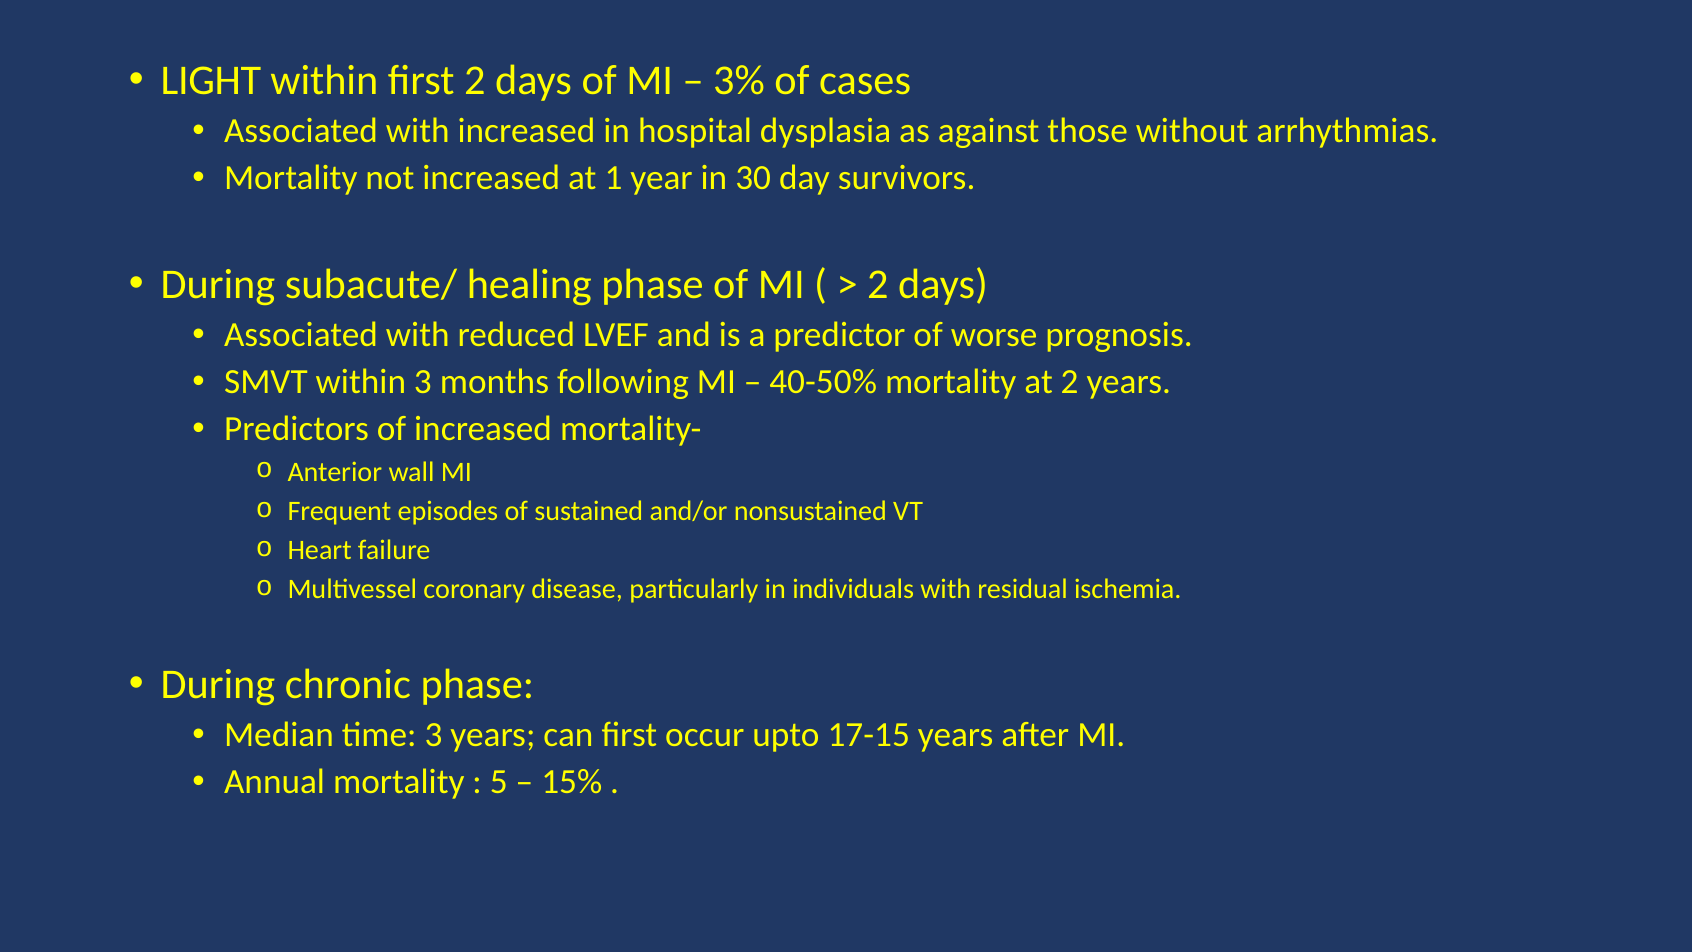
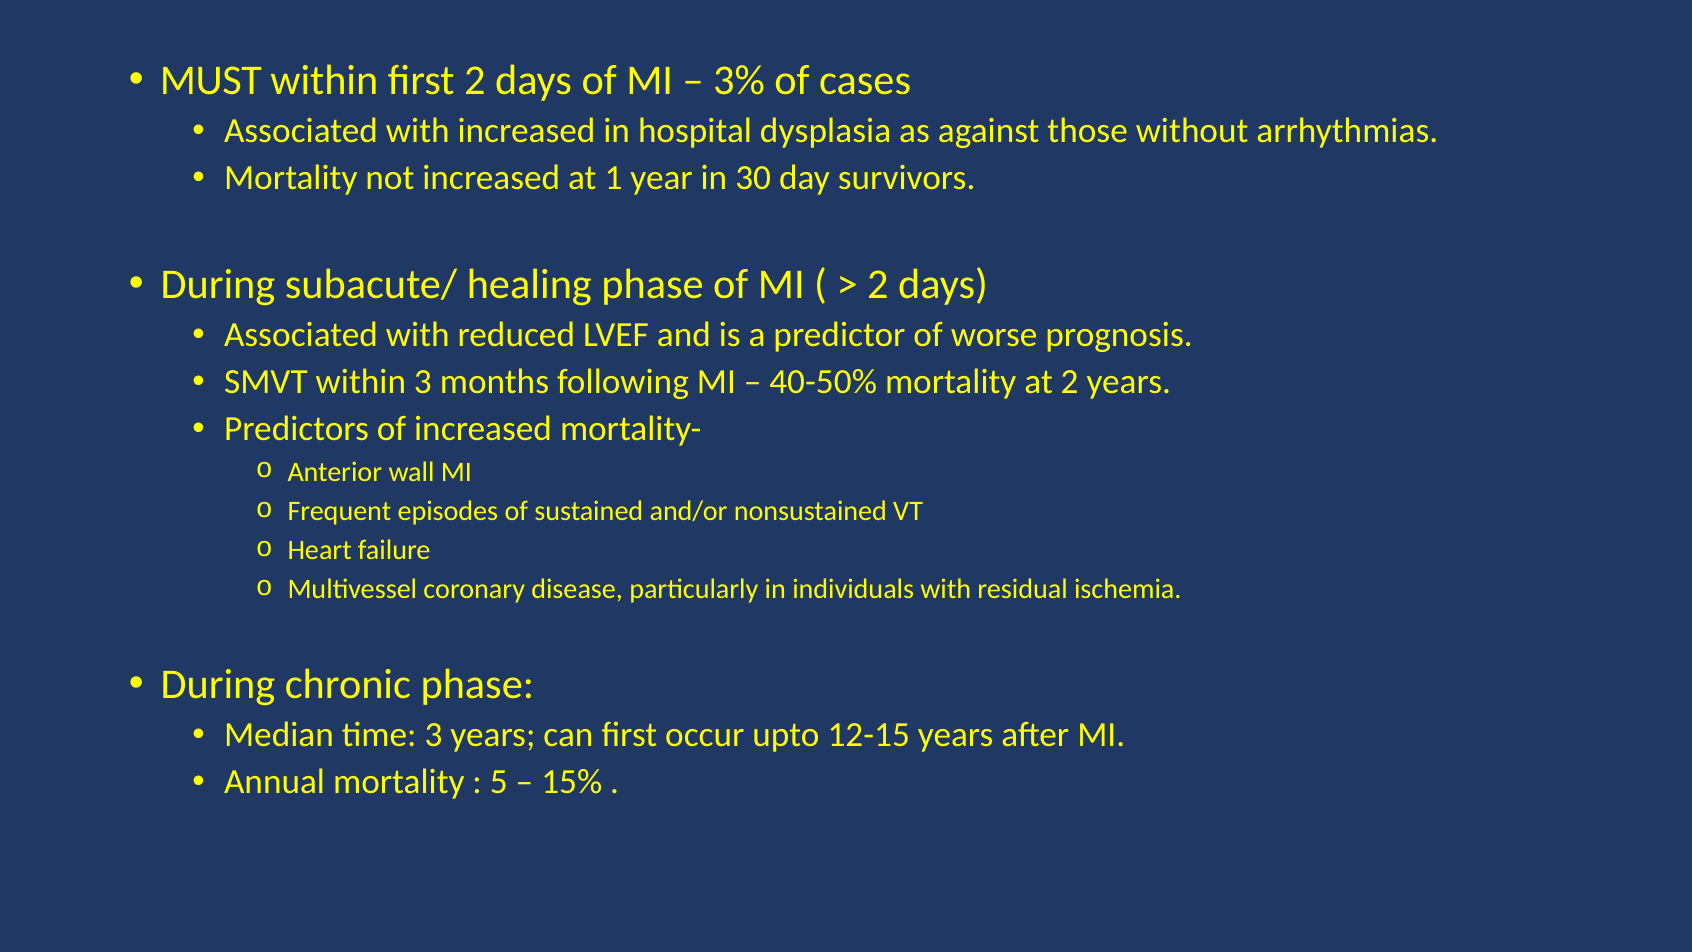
LIGHT: LIGHT -> MUST
17-15: 17-15 -> 12-15
